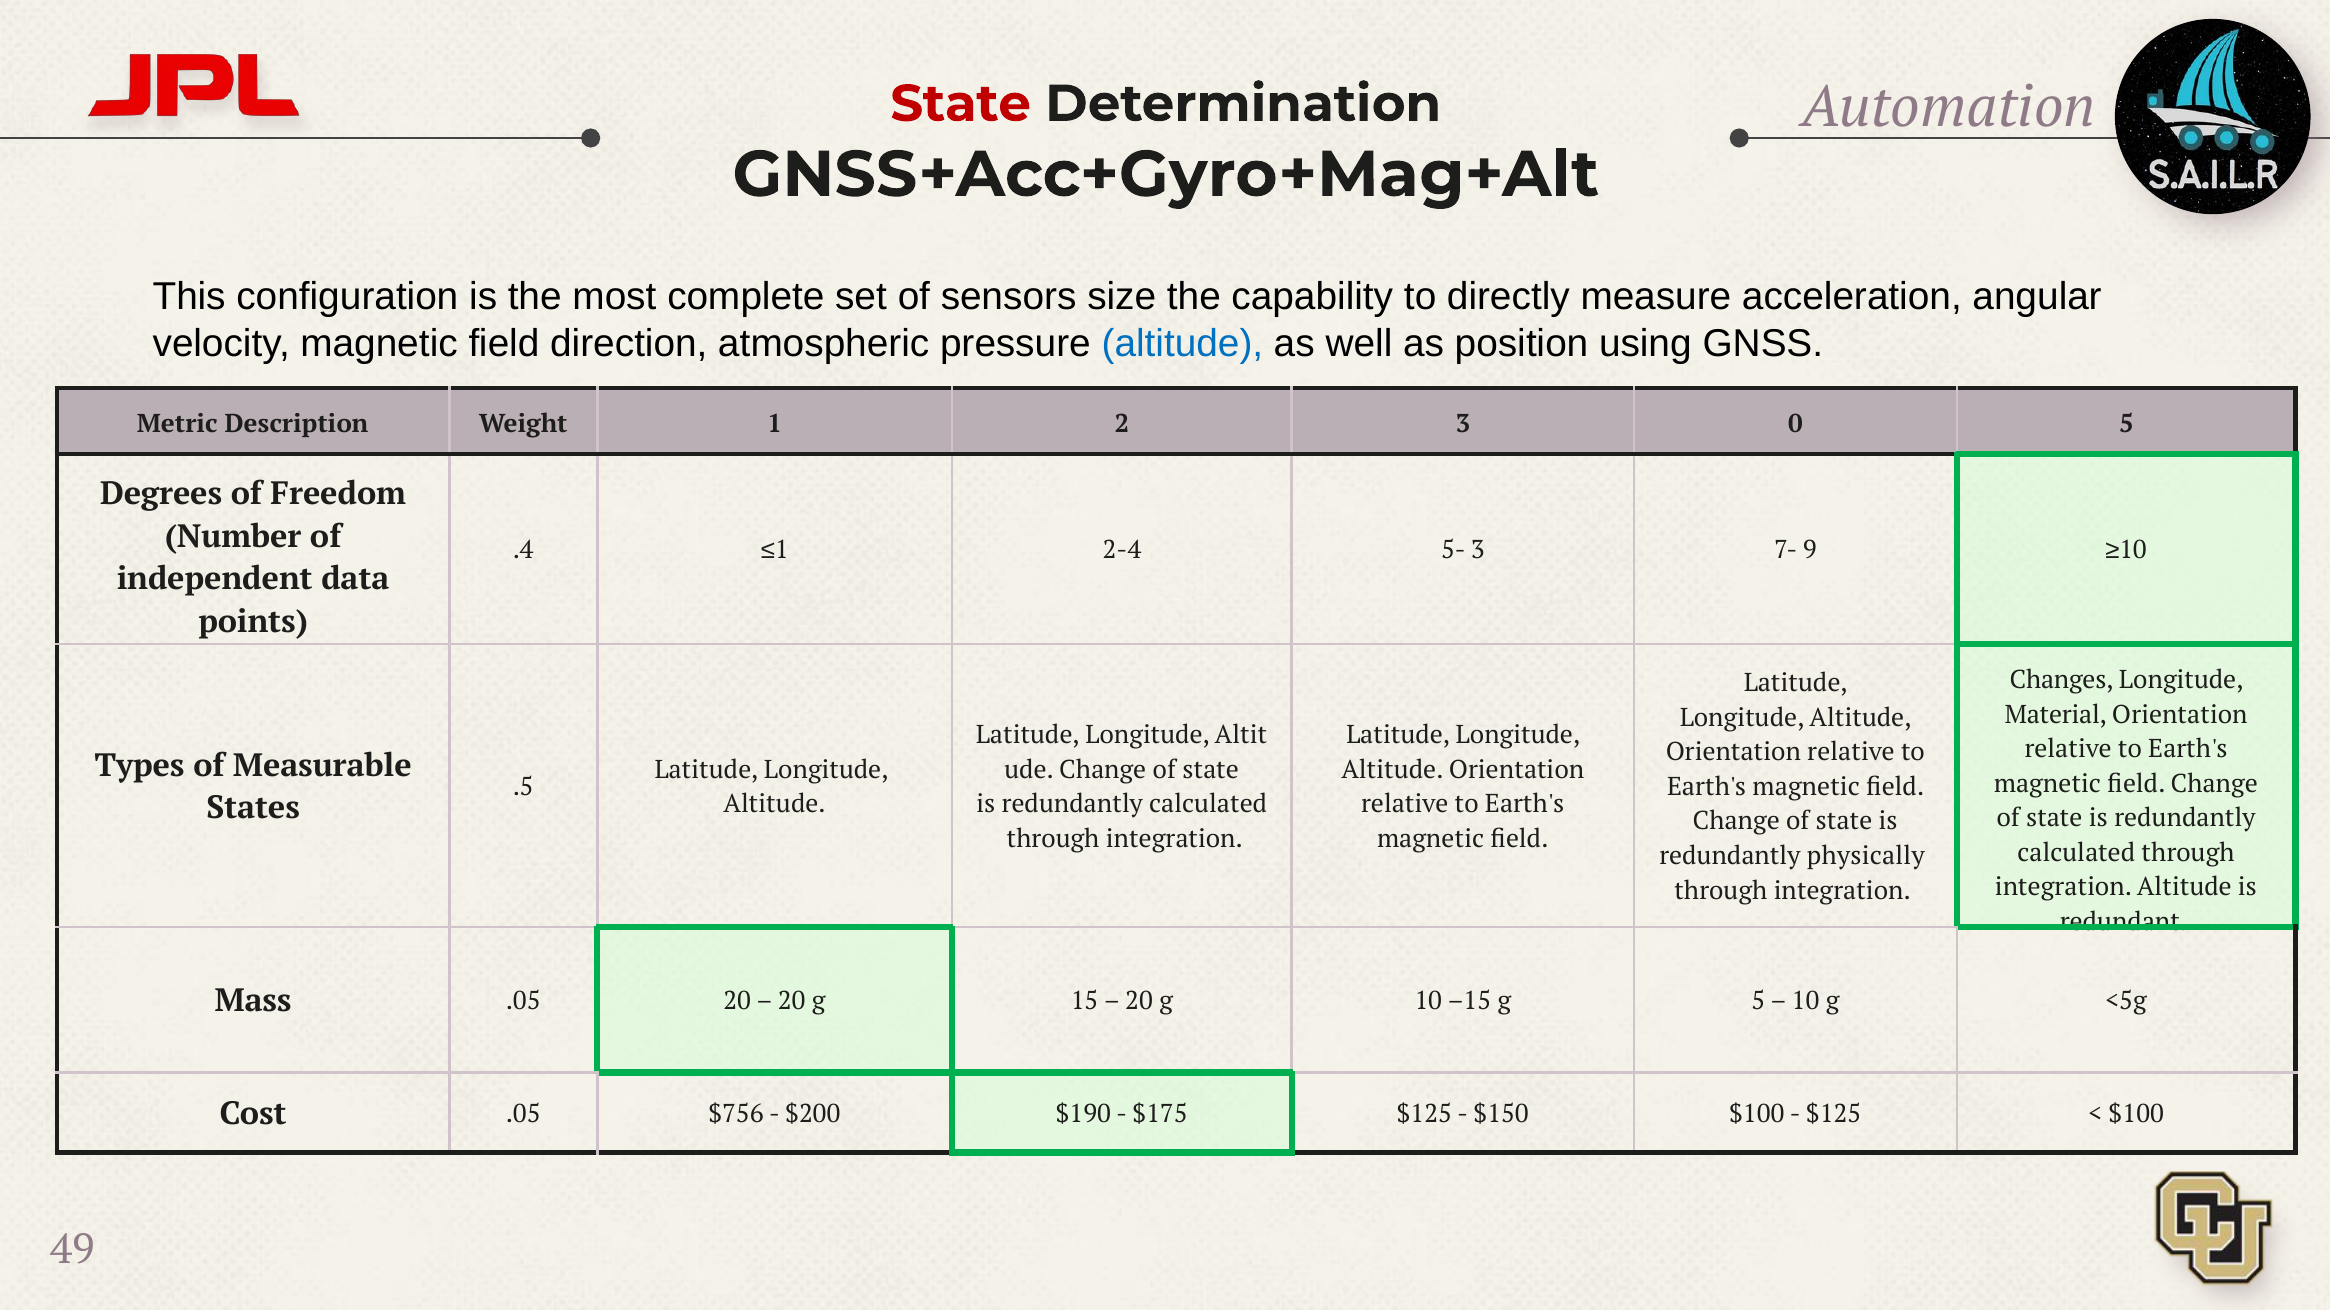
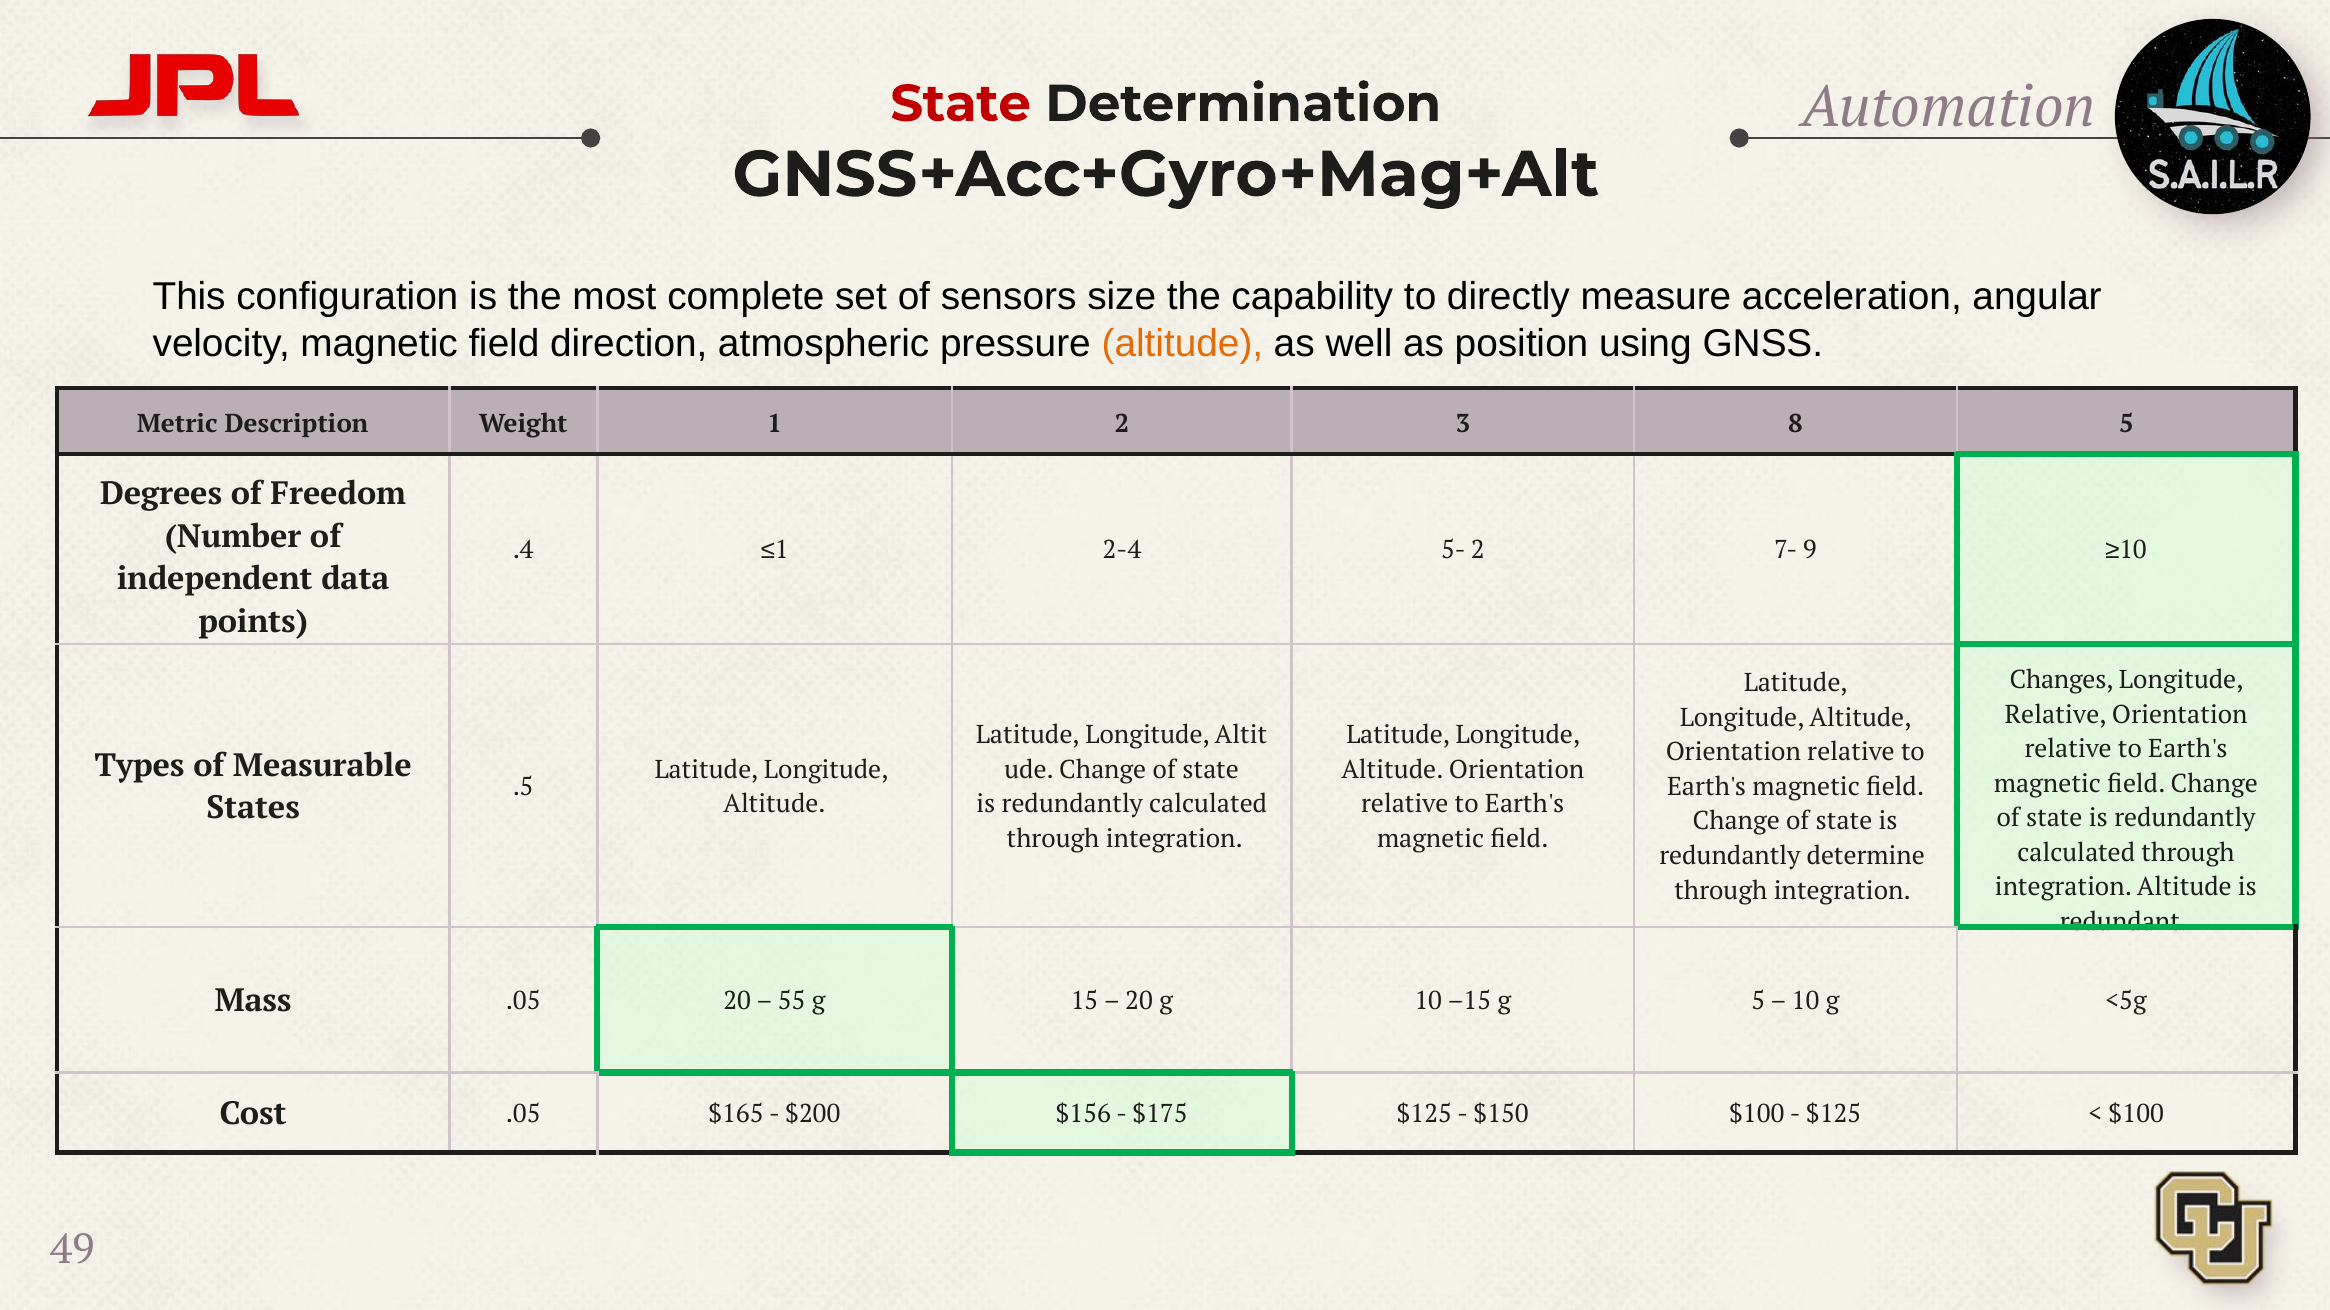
altitude at (1182, 344) colour: blue -> orange
0: 0 -> 8
5- 3: 3 -> 2
Material at (2056, 715): Material -> Relative
physically: physically -> determine
20 at (792, 1002): 20 -> 55
$756: $756 -> $165
$190: $190 -> $156
